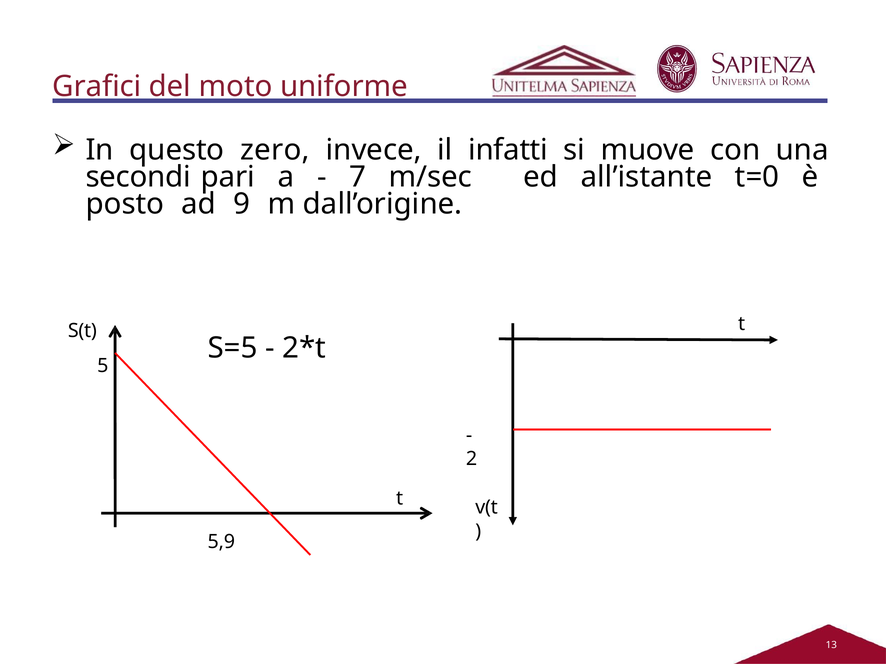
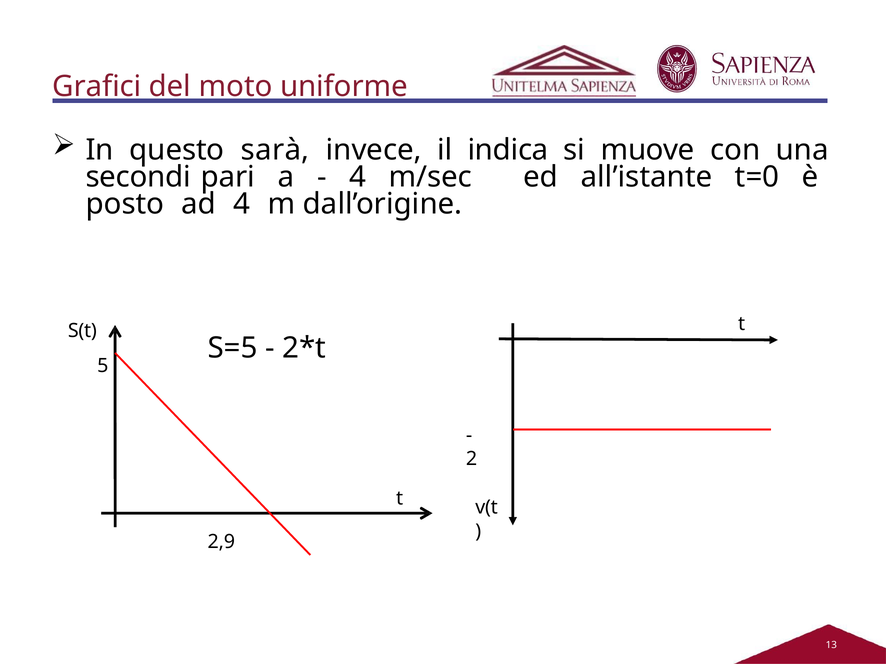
zero: zero -> sarà
infatti: infatti -> indica
7 at (358, 177): 7 -> 4
ad 9: 9 -> 4
5,9: 5,9 -> 2,9
